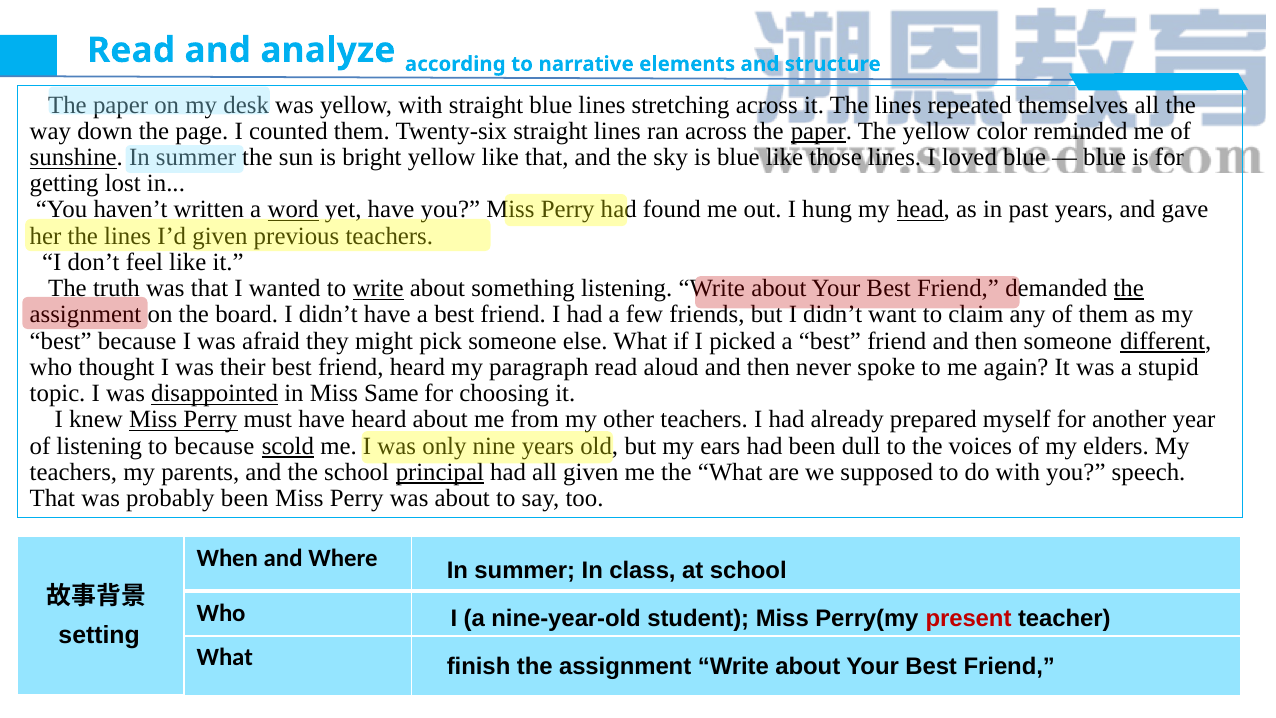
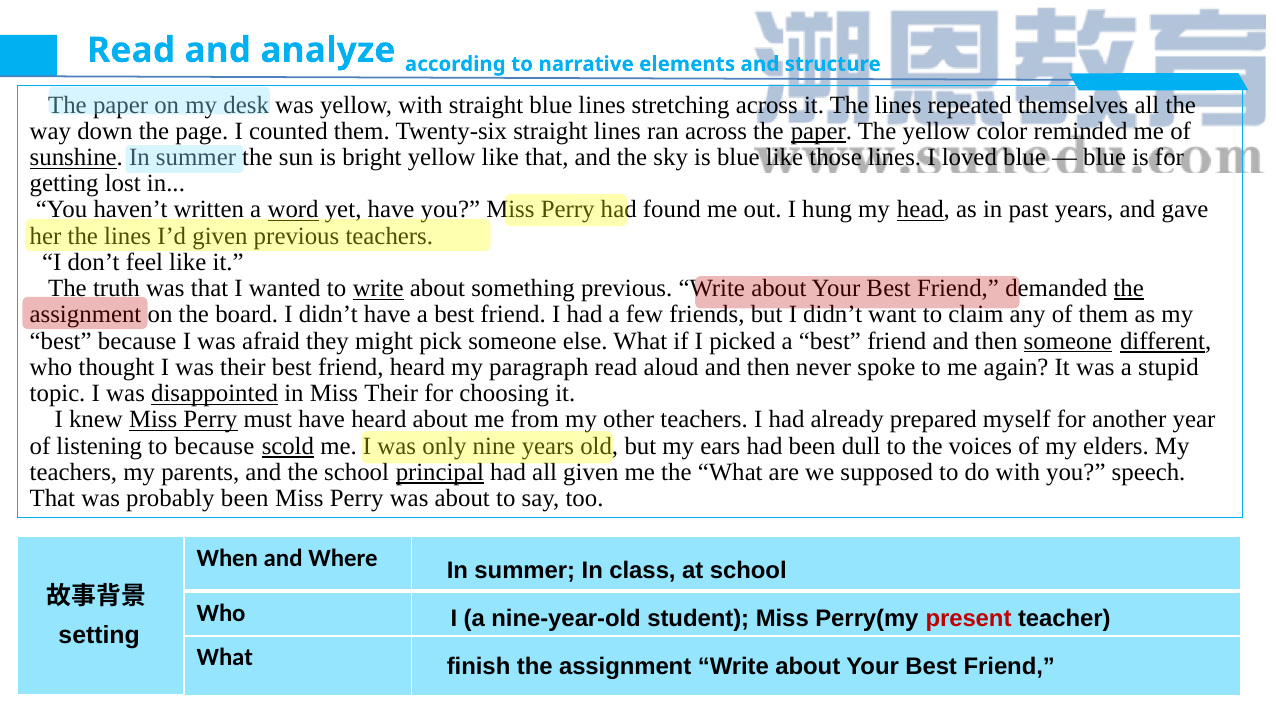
something listening: listening -> previous
someone at (1068, 341) underline: none -> present
Miss Same: Same -> Their
